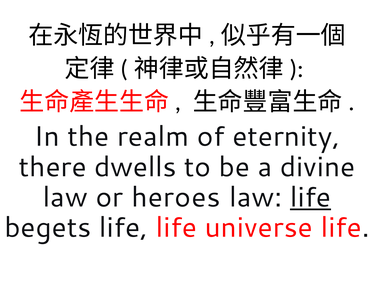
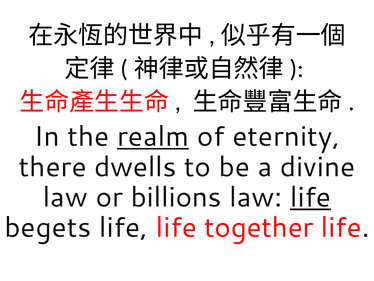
realm underline: none -> present
heroes: heroes -> billions
universe: universe -> together
